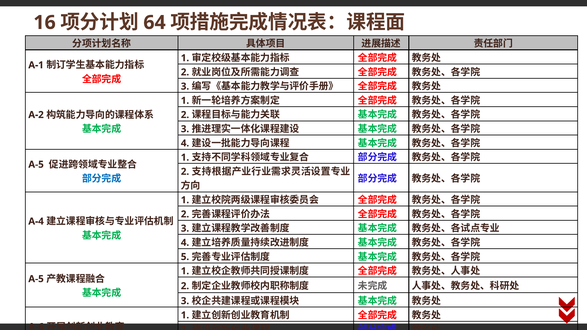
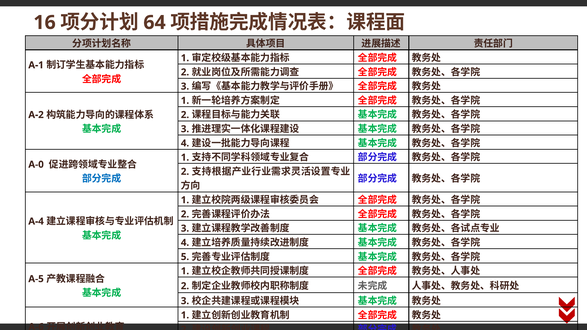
A-5 at (36, 165): A-5 -> A-0
